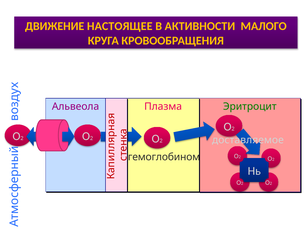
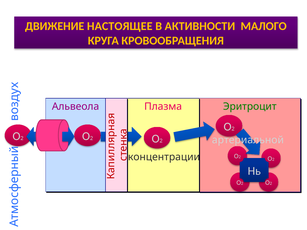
доставляемое: доставляемое -> артериальной
гемоглобином: гемоглобином -> концентрации
